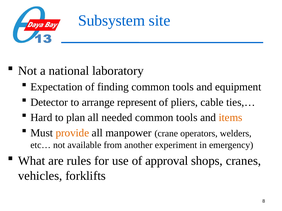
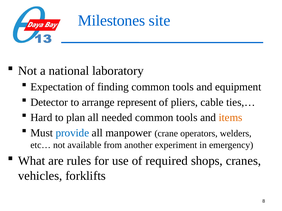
Subsystem: Subsystem -> Milestones
provide colour: orange -> blue
approval: approval -> required
